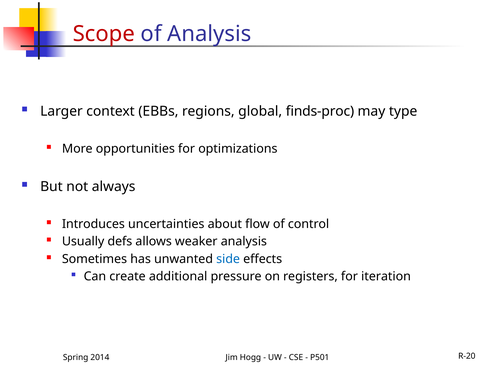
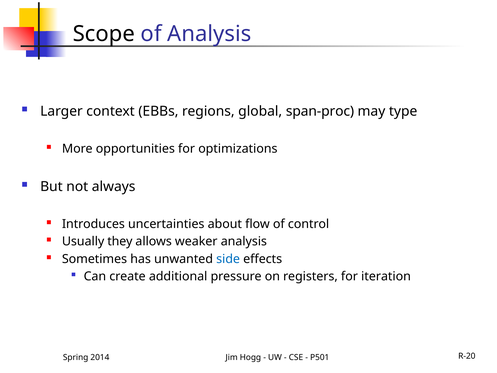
Scope colour: red -> black
finds-proc: finds-proc -> span-proc
defs: defs -> they
